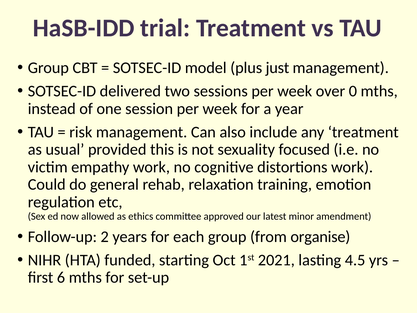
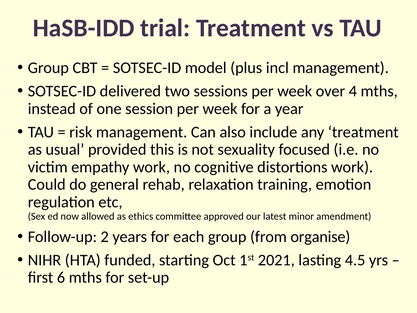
just: just -> incl
0: 0 -> 4
